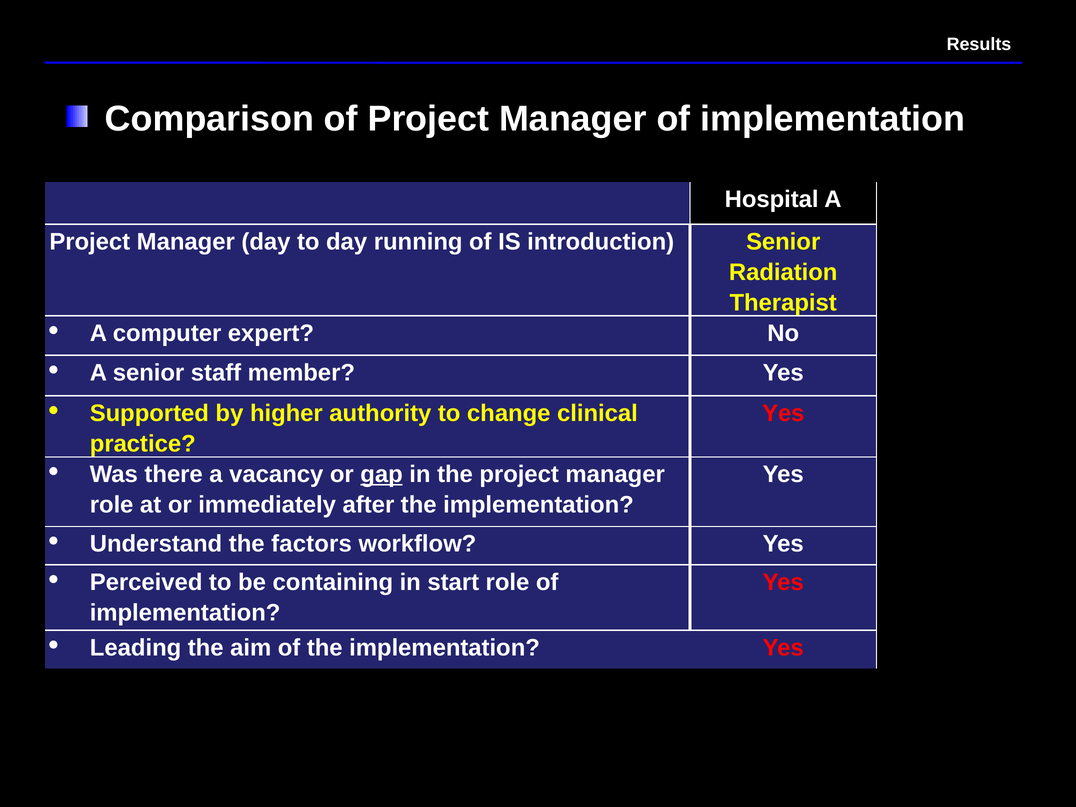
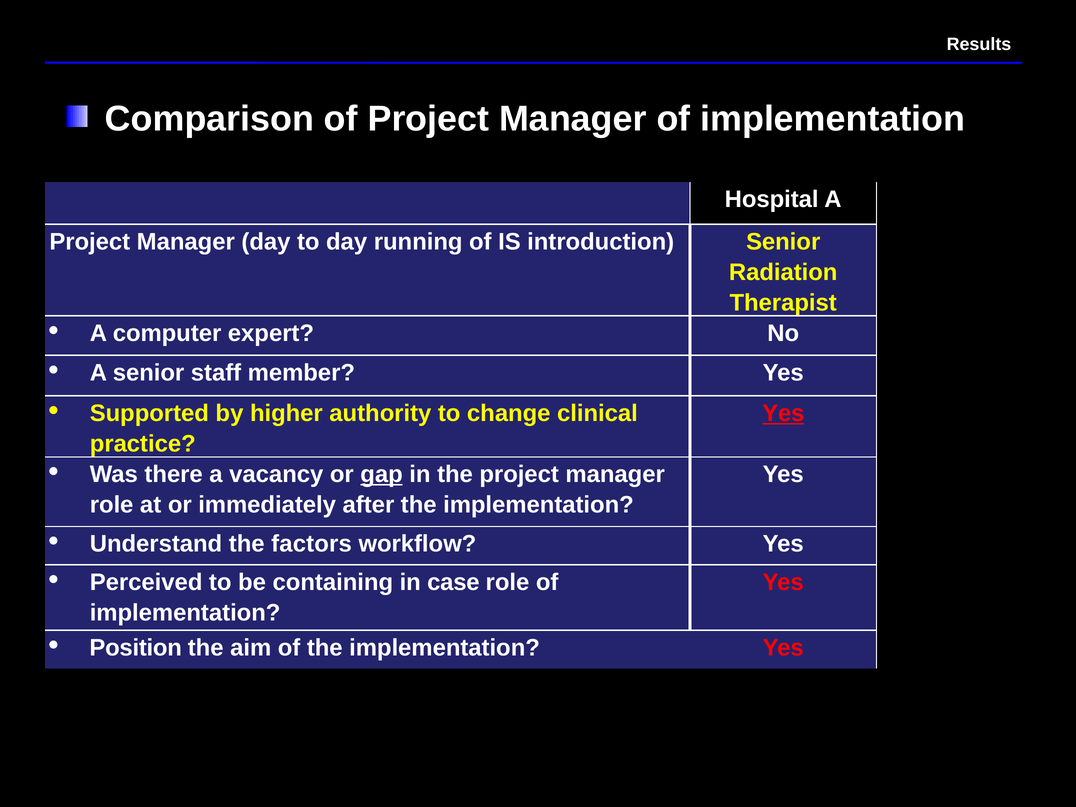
Yes at (783, 413) underline: none -> present
start: start -> case
Leading: Leading -> Position
